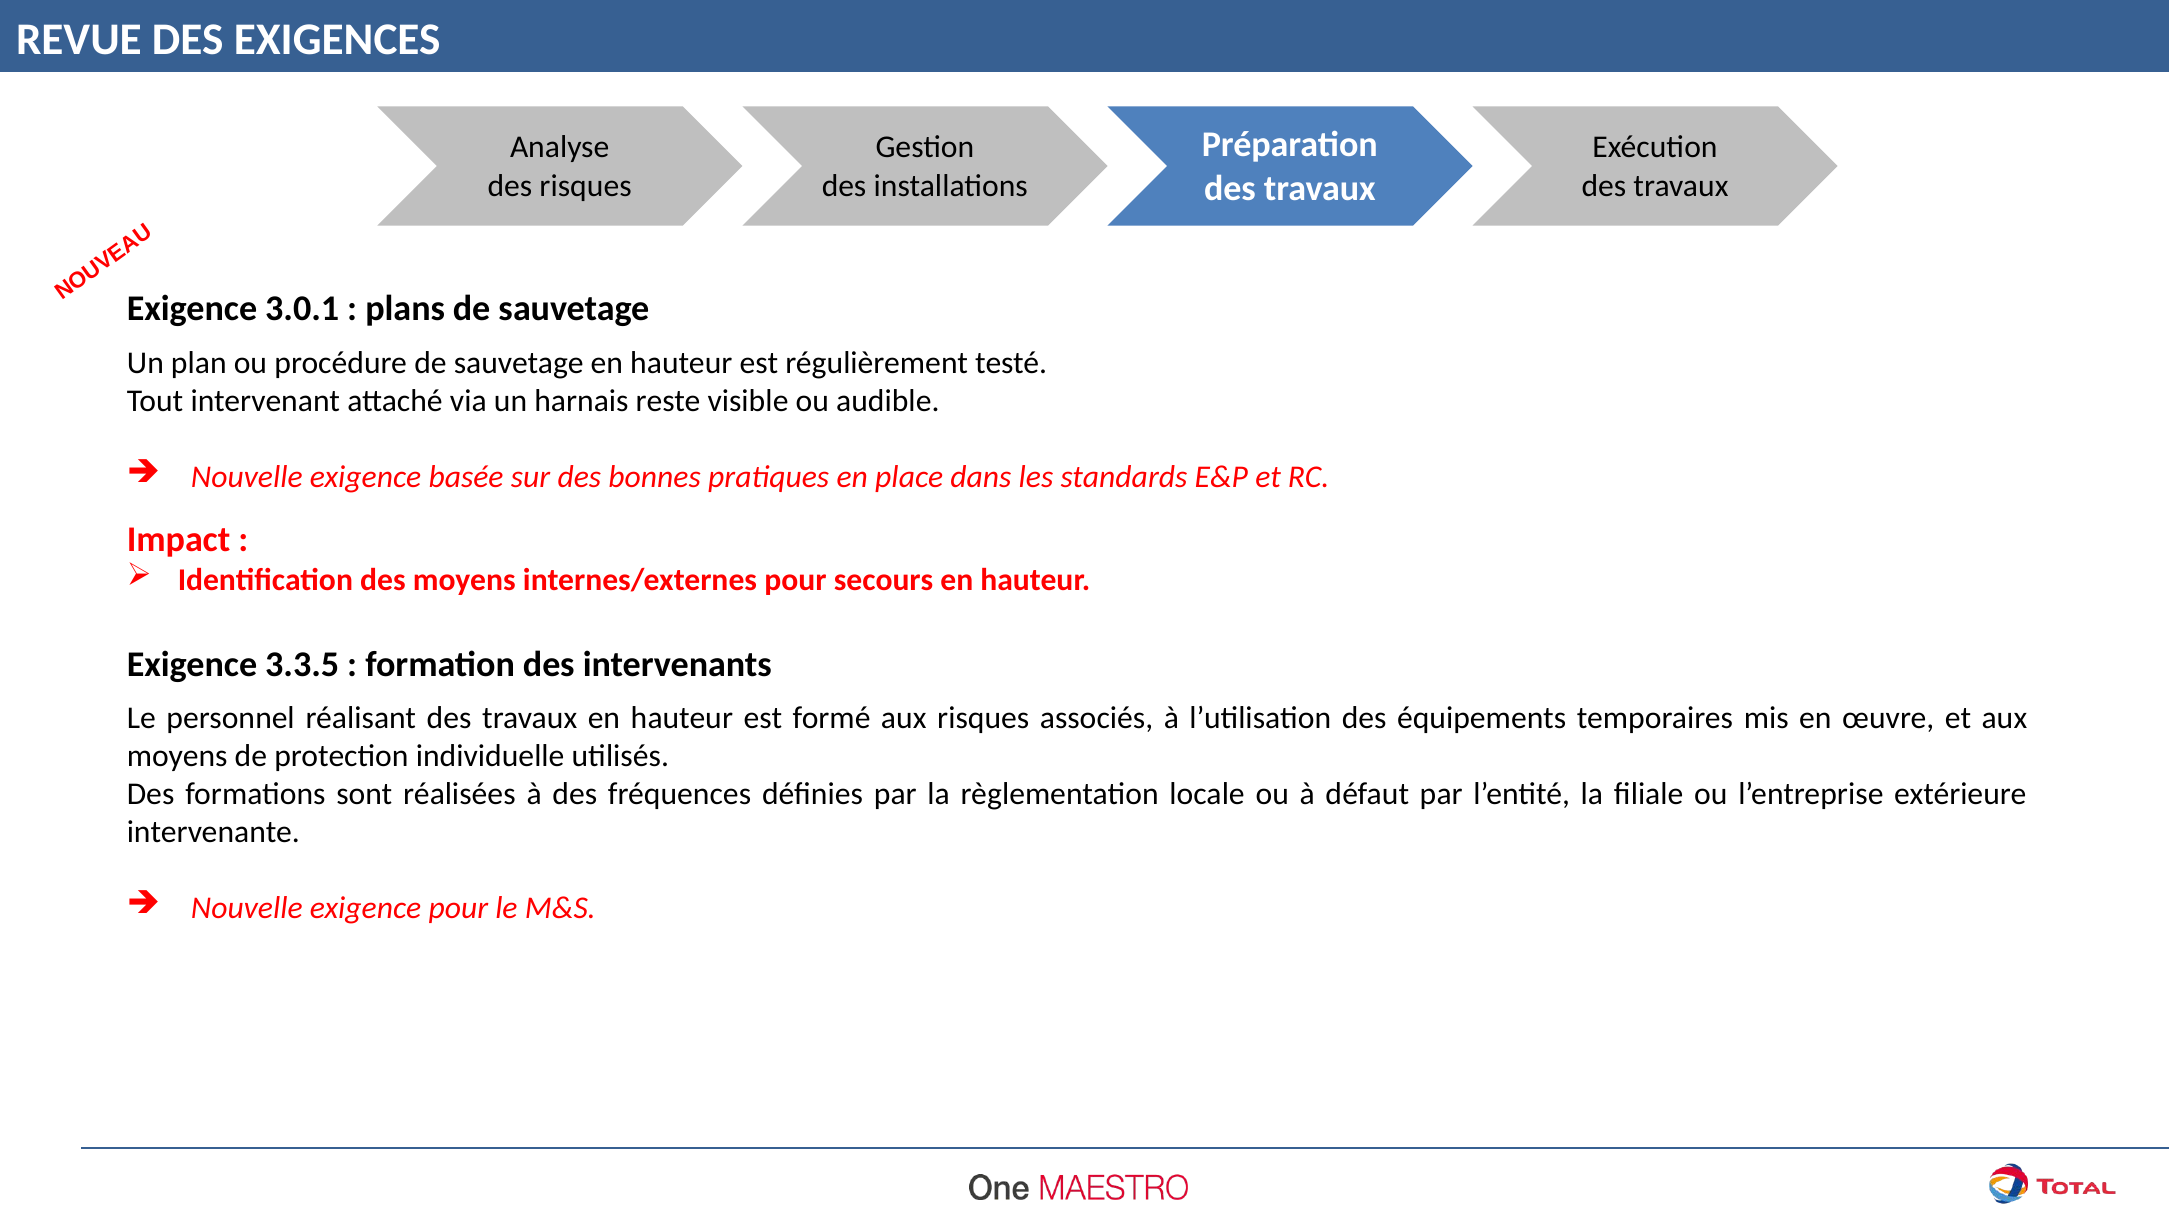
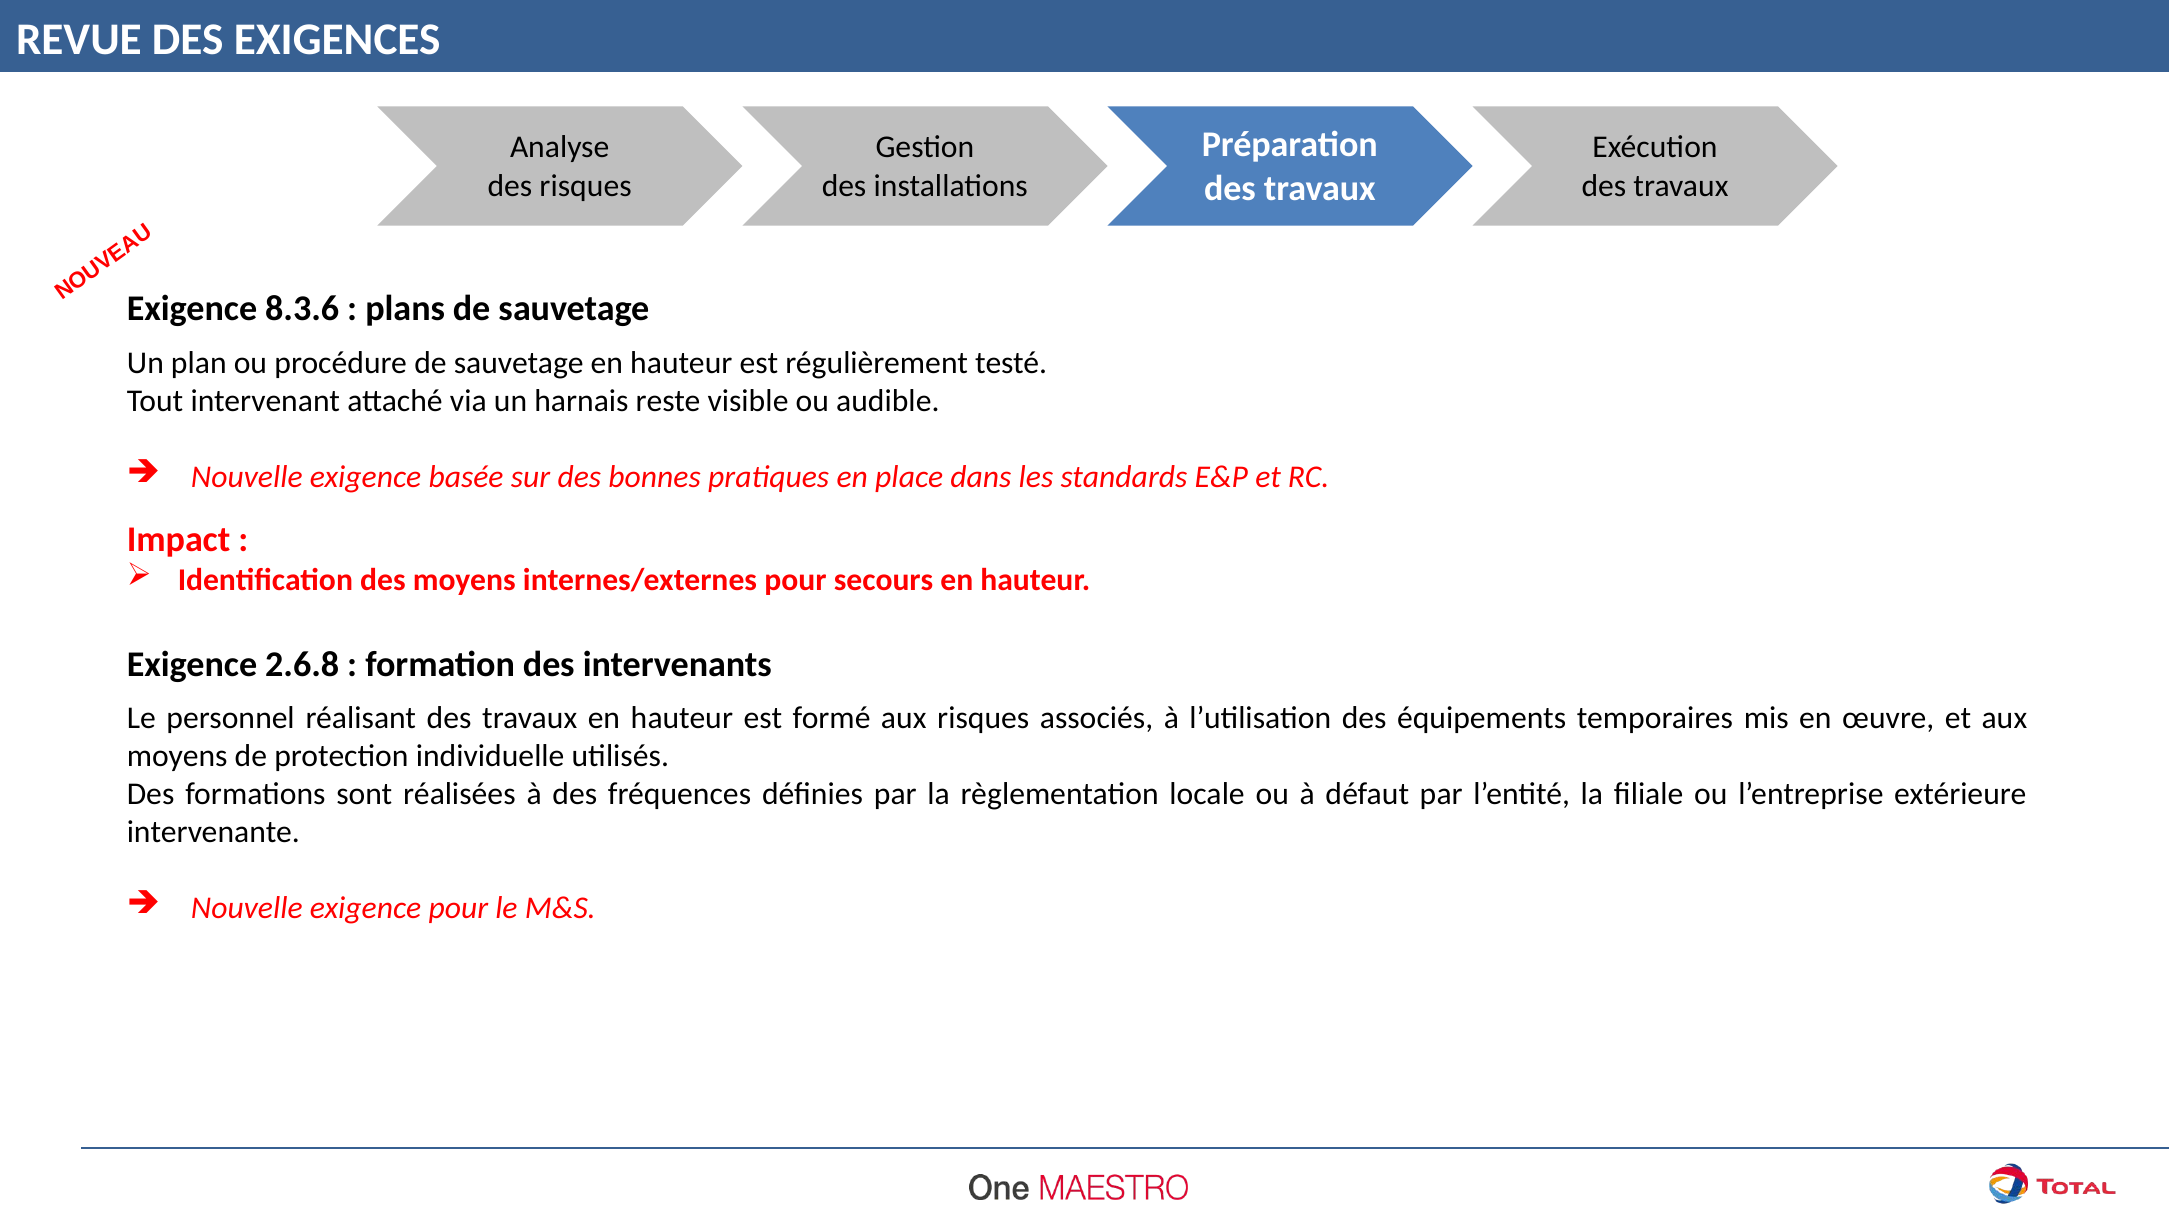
3.0.1: 3.0.1 -> 8.3.6
3.3.5: 3.3.5 -> 2.6.8
